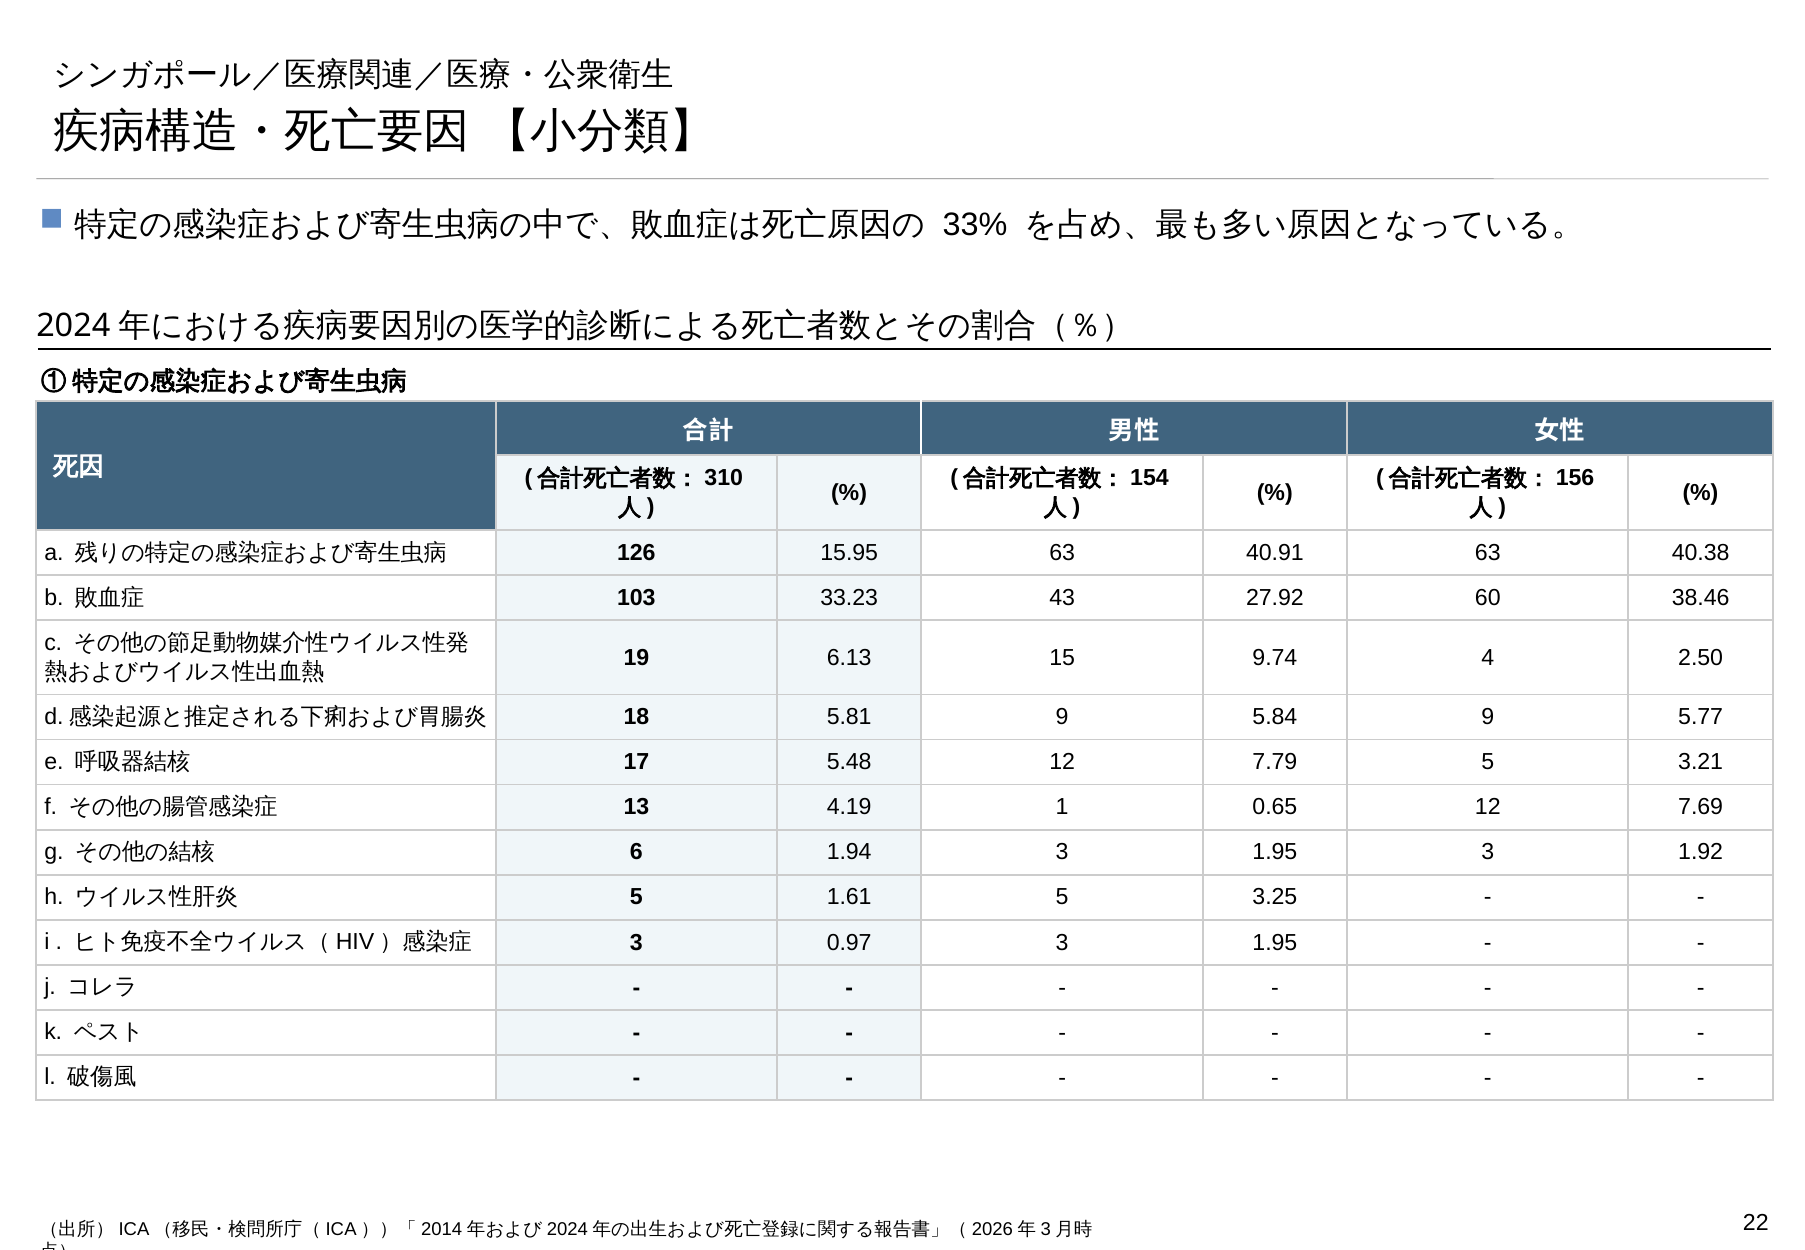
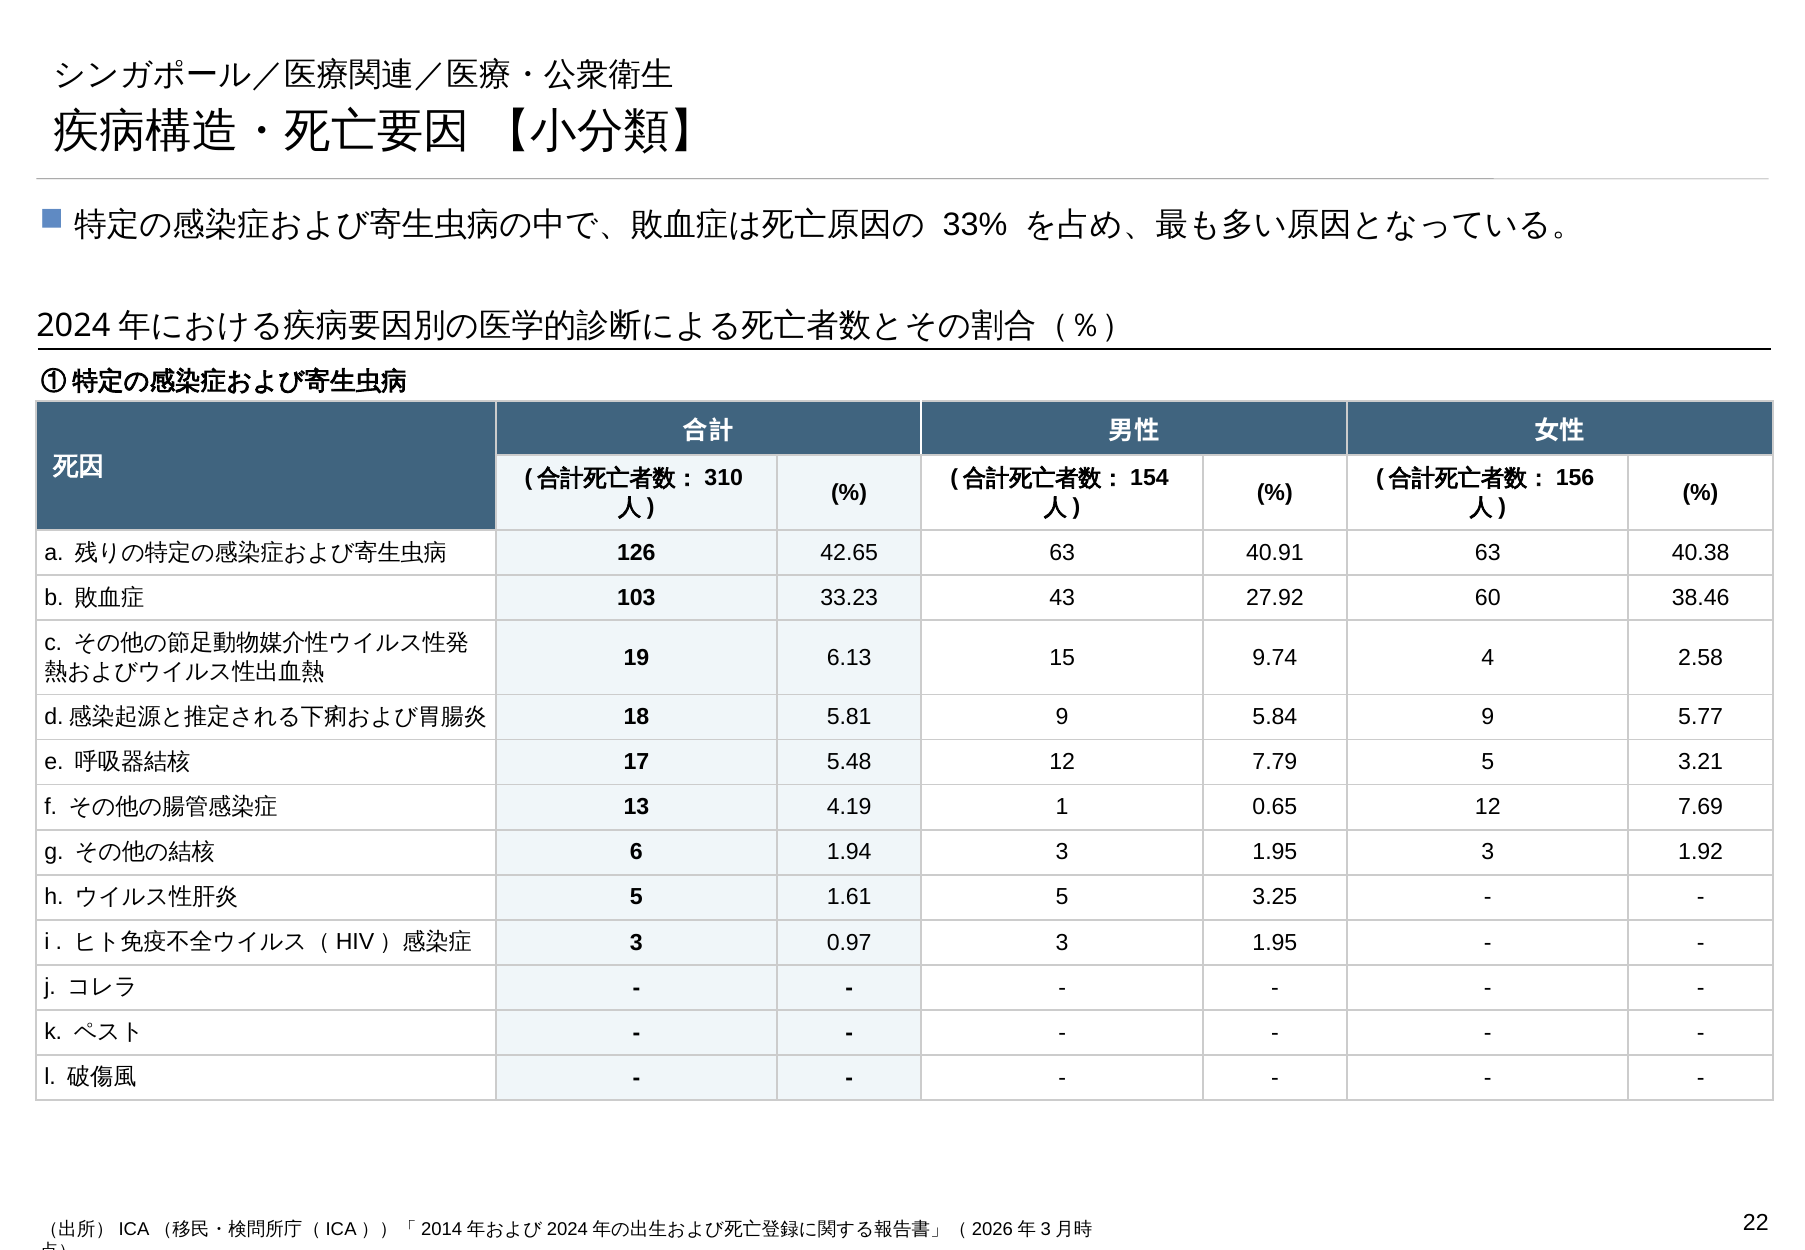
15.95: 15.95 -> 42.65
2.50: 2.50 -> 2.58
